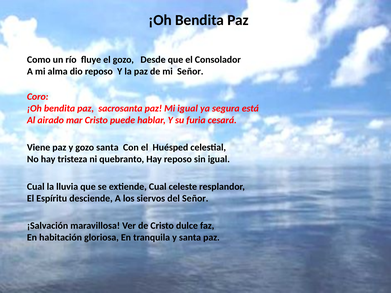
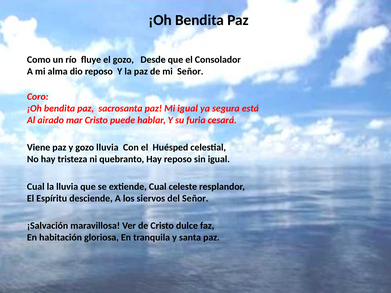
gozo santa: santa -> lluvia
